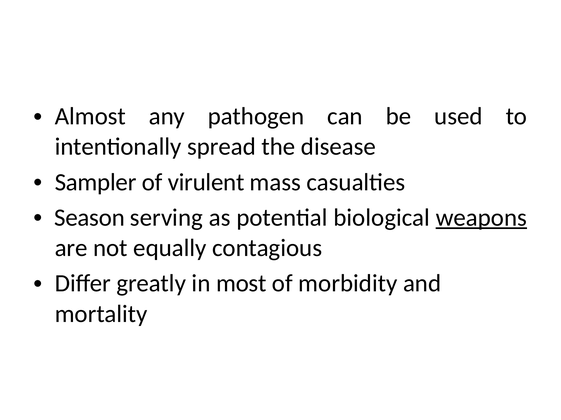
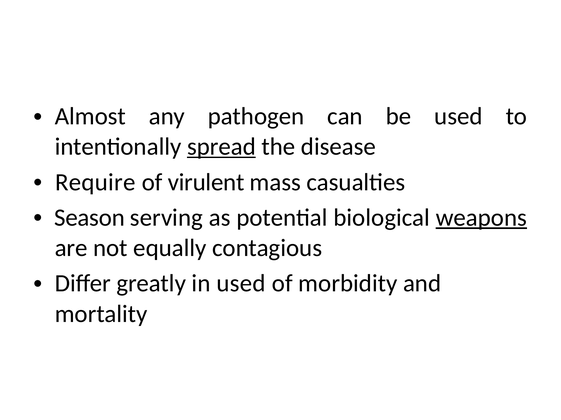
spread underline: none -> present
Sampler: Sampler -> Require
in most: most -> used
